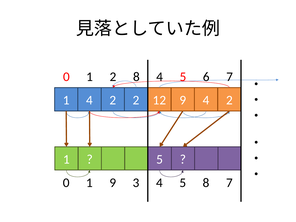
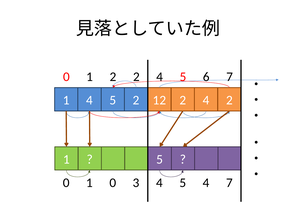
2 8: 8 -> 2
1 4 2: 2 -> 5
12 9: 9 -> 2
1 9: 9 -> 0
5 8: 8 -> 4
